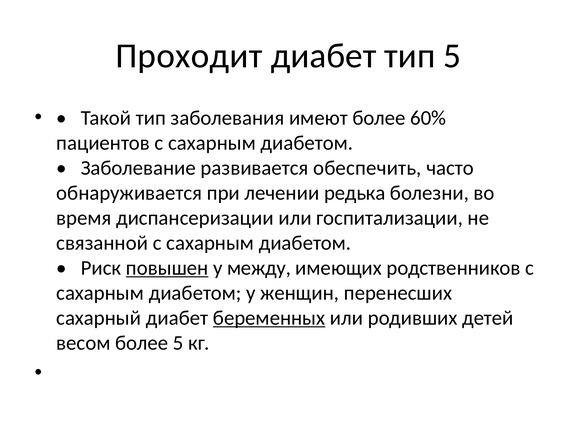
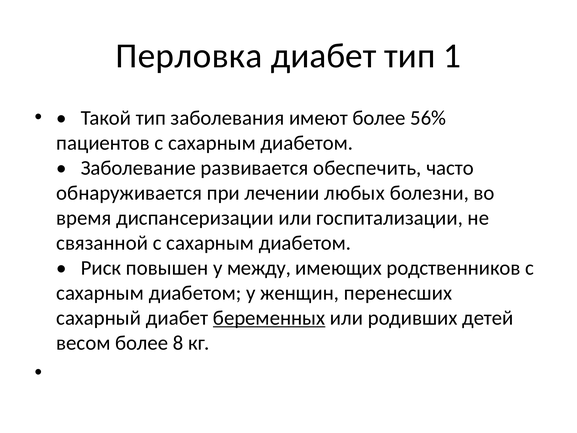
Проходит: Проходит -> Перловка
тип 5: 5 -> 1
60%: 60% -> 56%
редька: редька -> любых
повышен underline: present -> none
более 5: 5 -> 8
